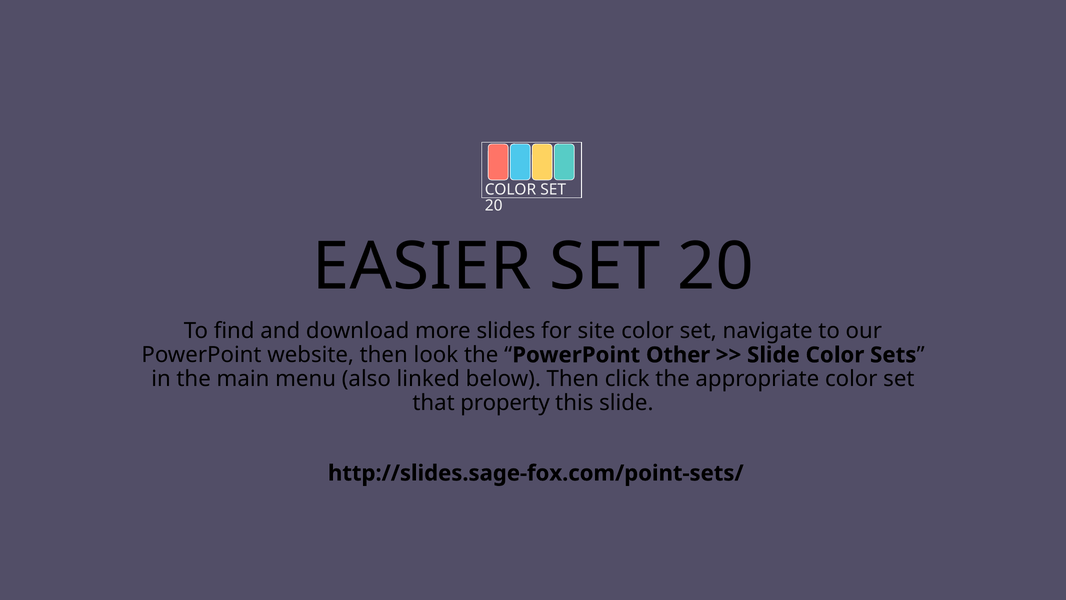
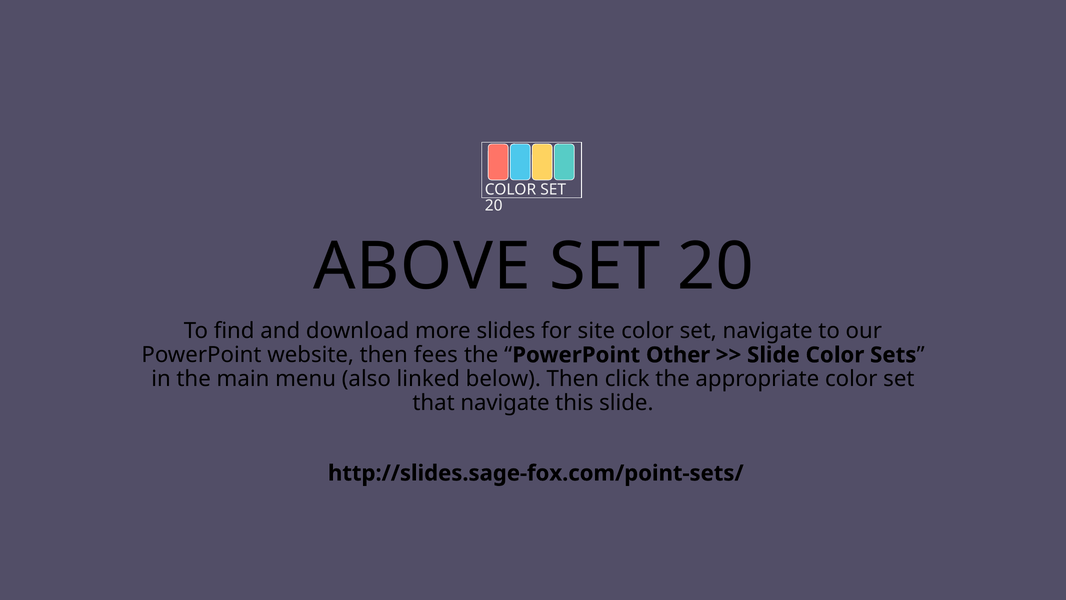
EASIER: EASIER -> ABOVE
look: look -> fees
that property: property -> navigate
